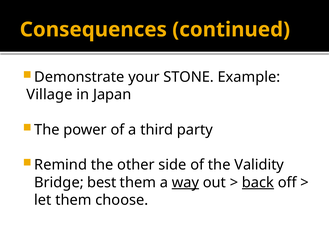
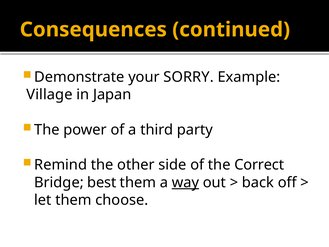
STONE: STONE -> SORRY
Validity: Validity -> Correct
back underline: present -> none
